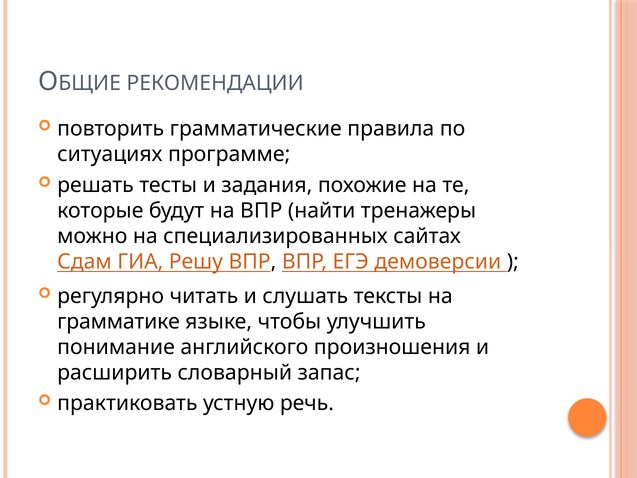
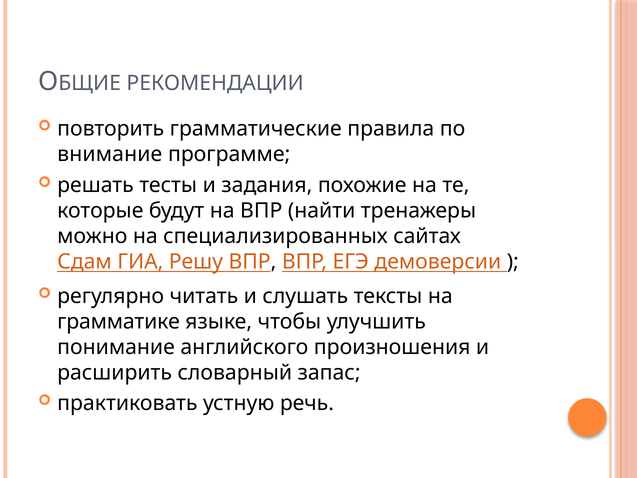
ситуациях: ситуациях -> внимание
